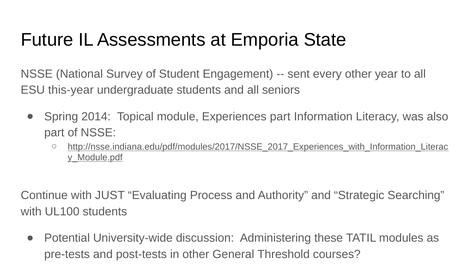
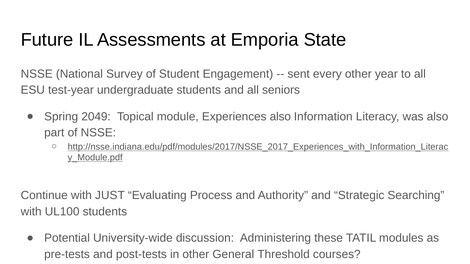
this-year: this-year -> test-year
2014: 2014 -> 2049
Experiences part: part -> also
